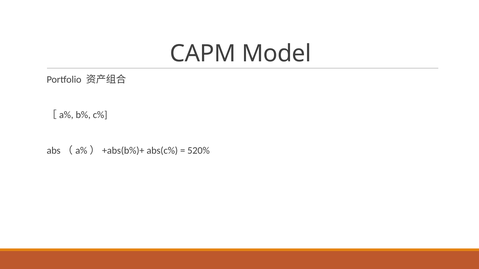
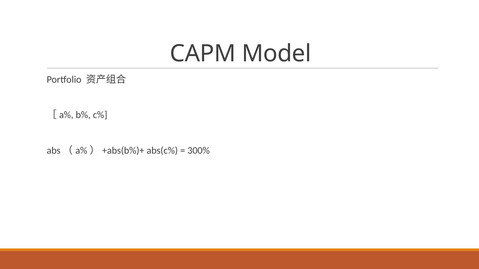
520%: 520% -> 300%
